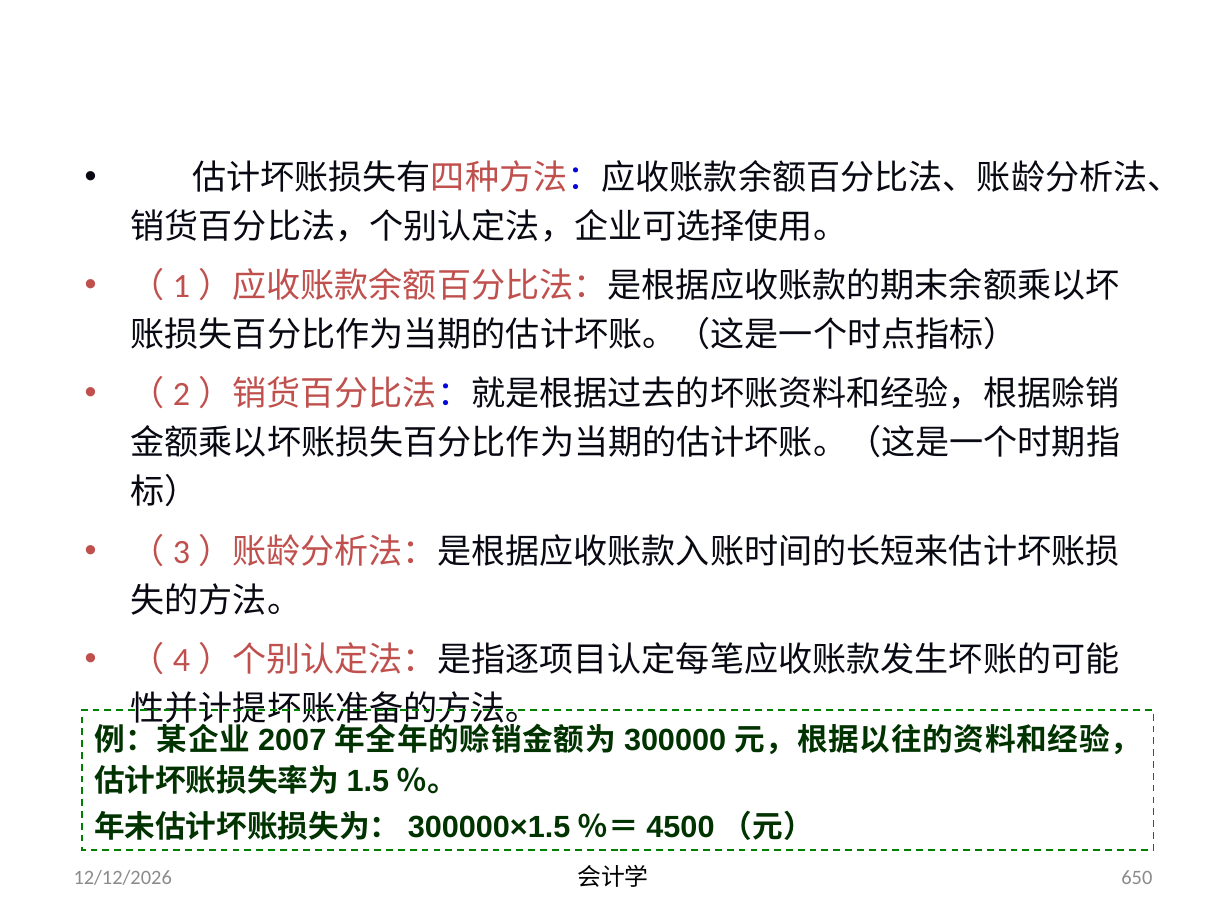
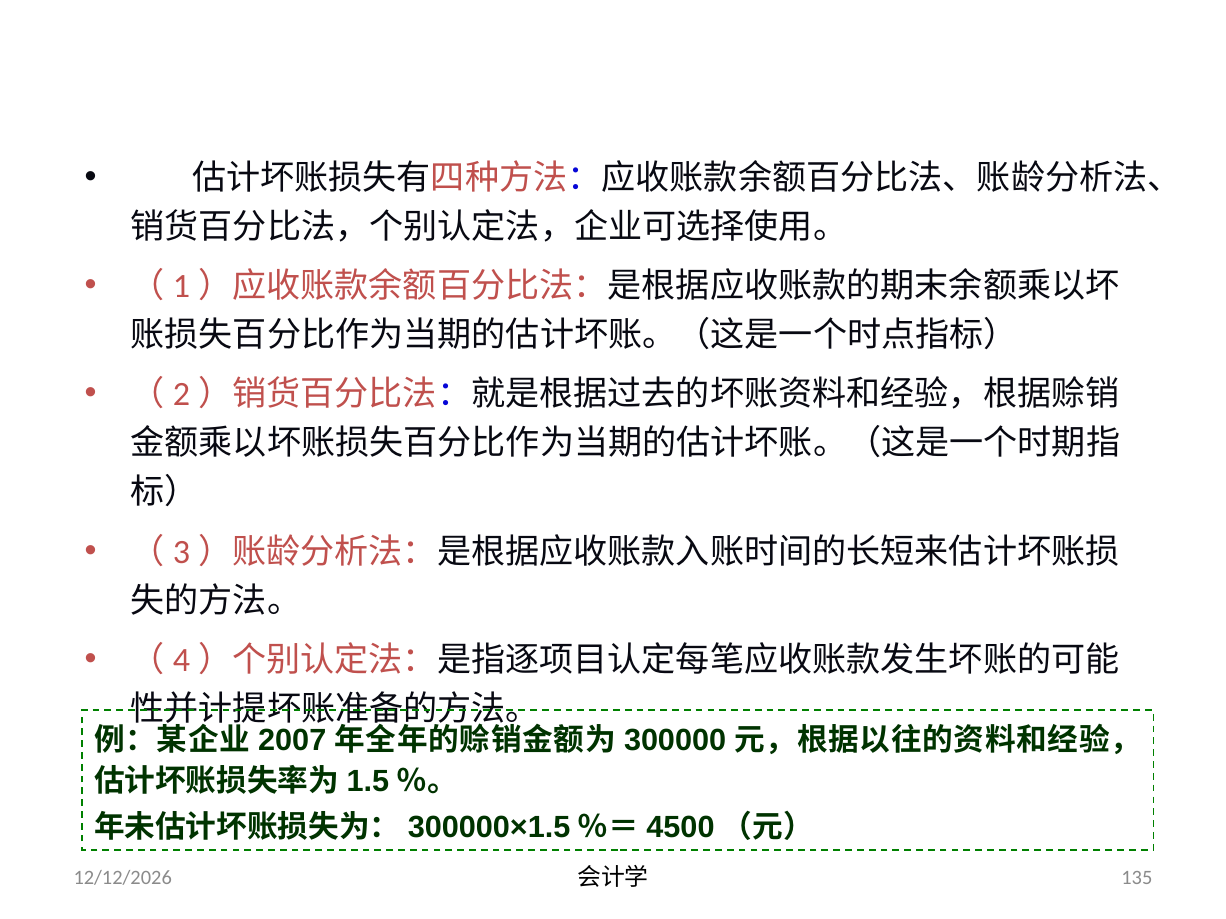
650: 650 -> 135
